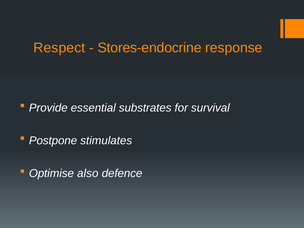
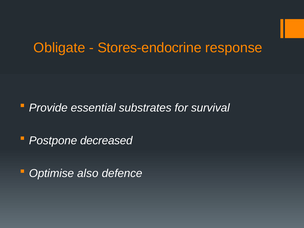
Respect: Respect -> Obligate
stimulates: stimulates -> decreased
